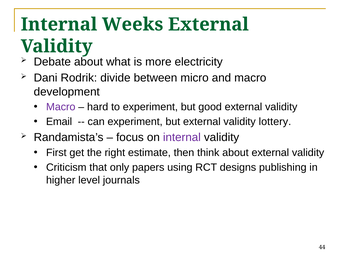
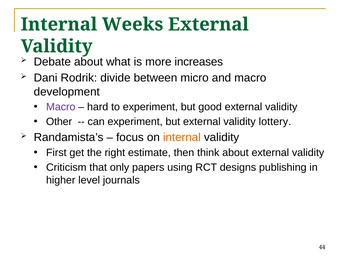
electricity: electricity -> increases
Email: Email -> Other
internal at (182, 138) colour: purple -> orange
